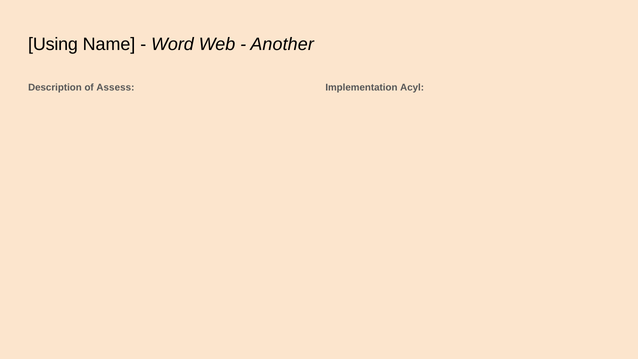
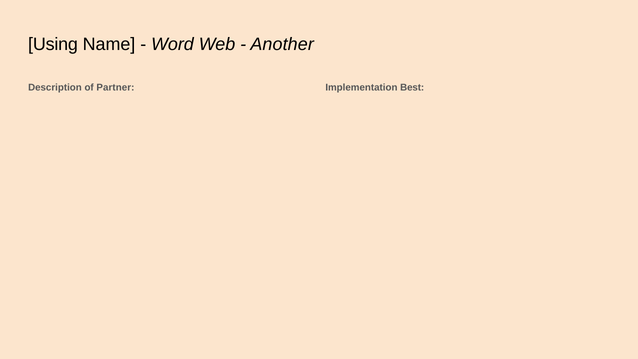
Assess: Assess -> Partner
Acyl: Acyl -> Best
